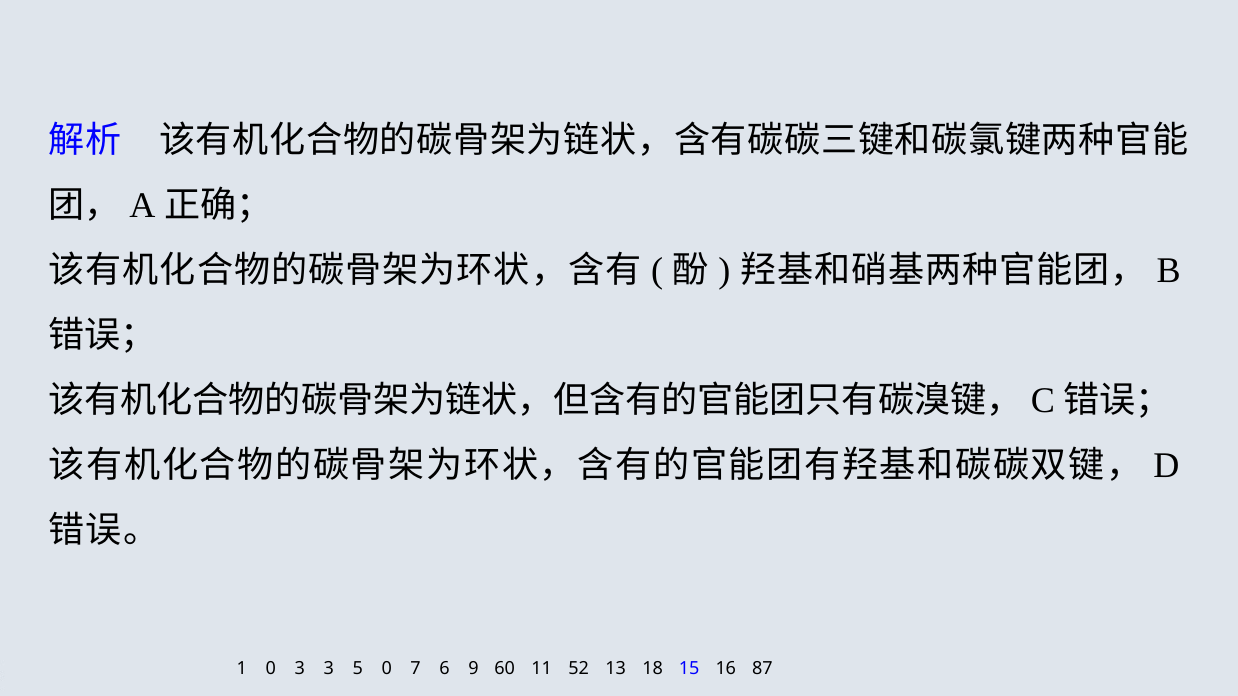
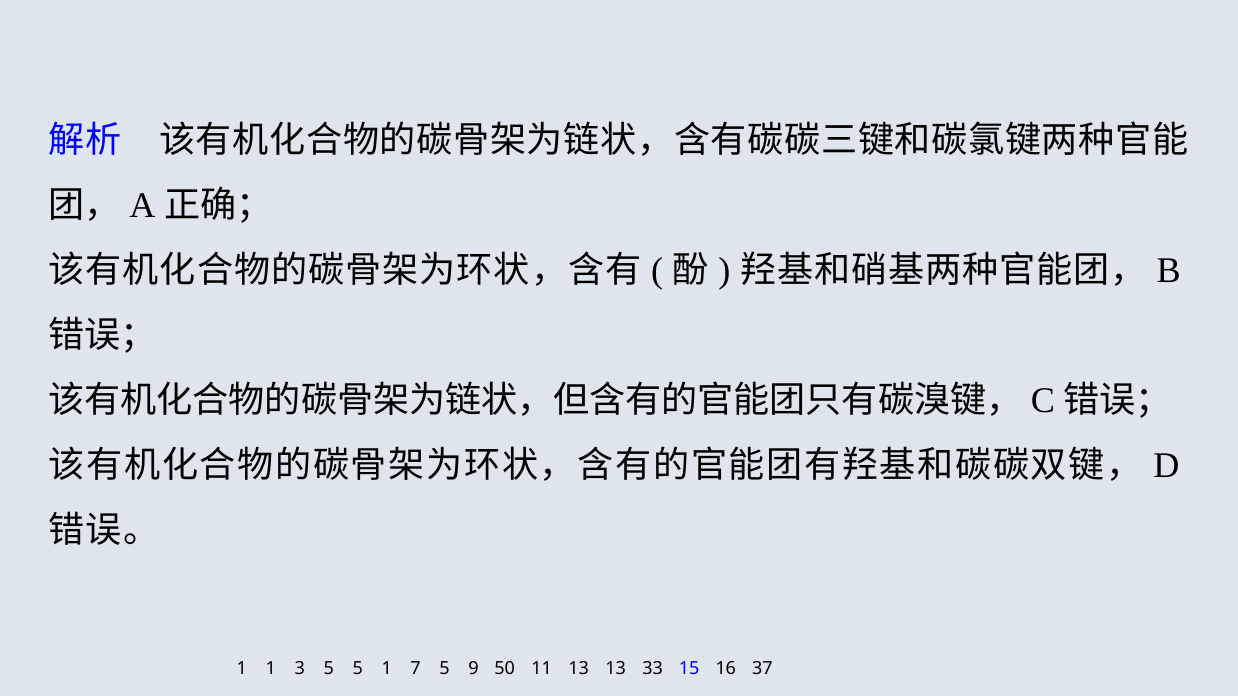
1 0: 0 -> 1
3 3: 3 -> 5
5 0: 0 -> 1
7 6: 6 -> 5
60: 60 -> 50
11 52: 52 -> 13
18: 18 -> 33
87: 87 -> 37
